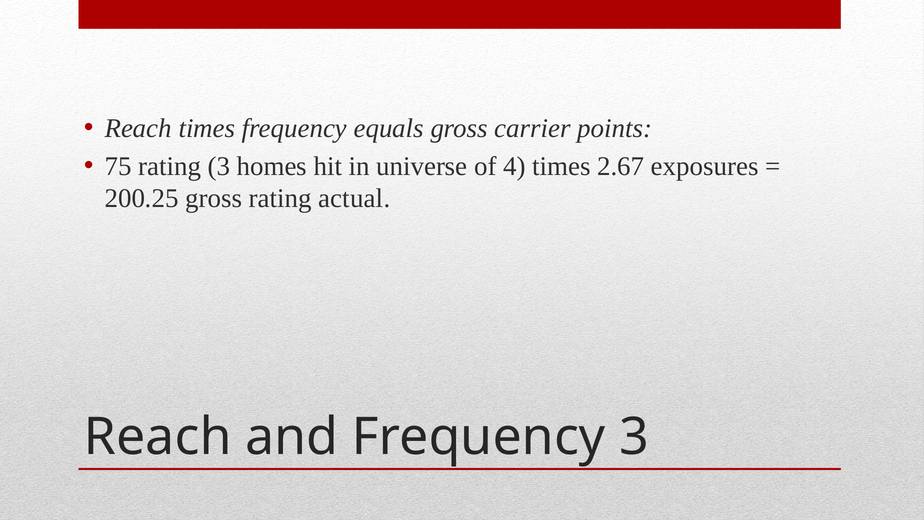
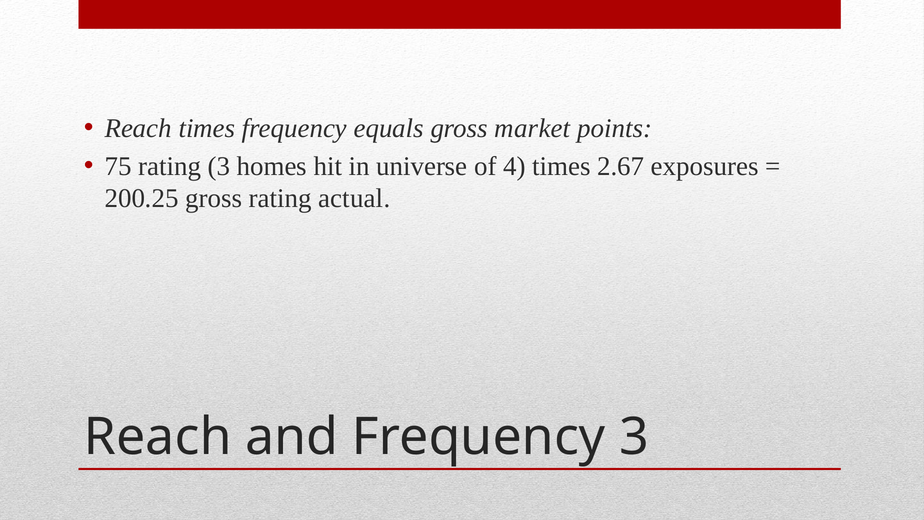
carrier: carrier -> market
